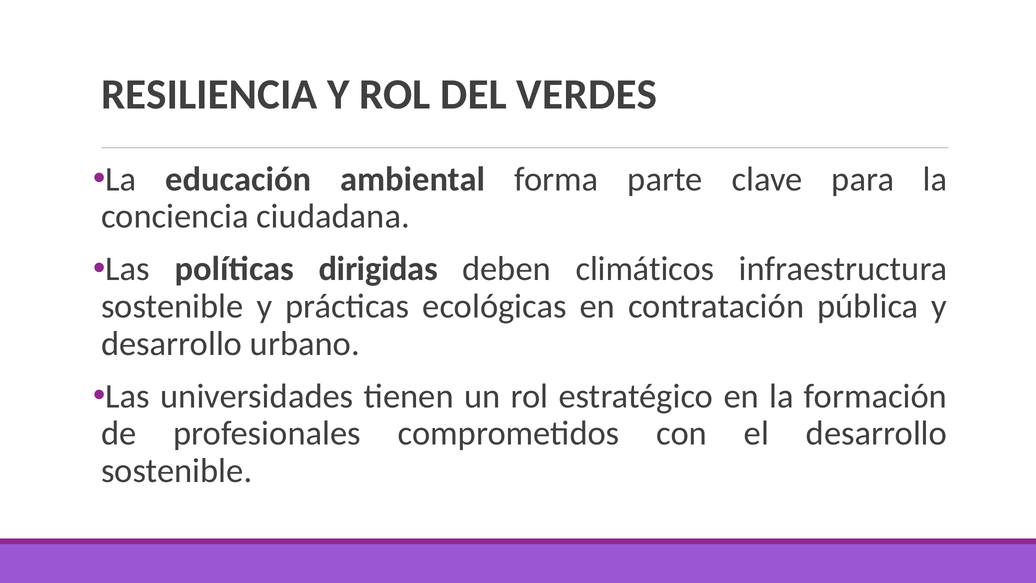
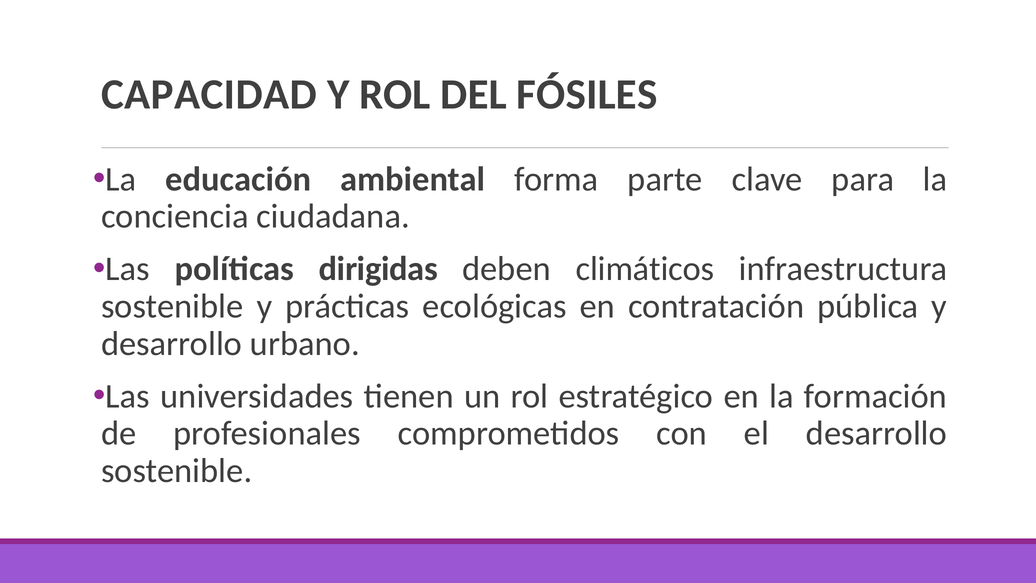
RESILIENCIA: RESILIENCIA -> CAPACIDAD
VERDES: VERDES -> FÓSILES
